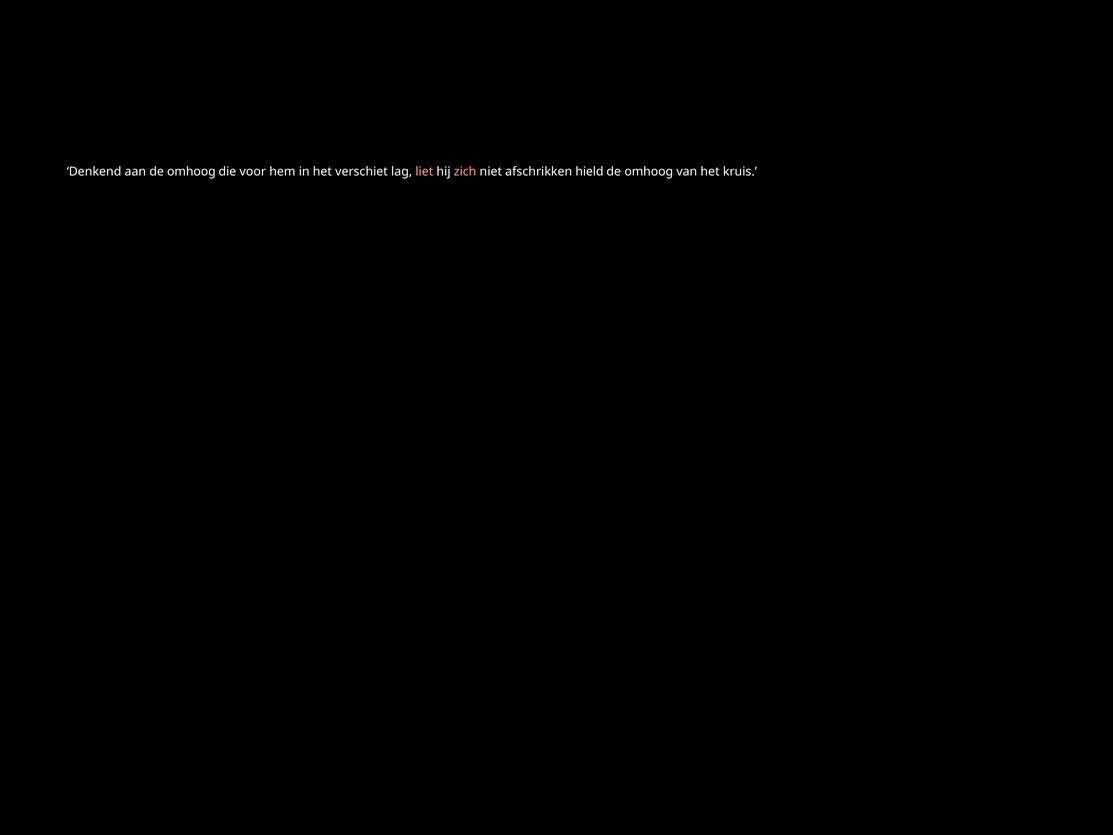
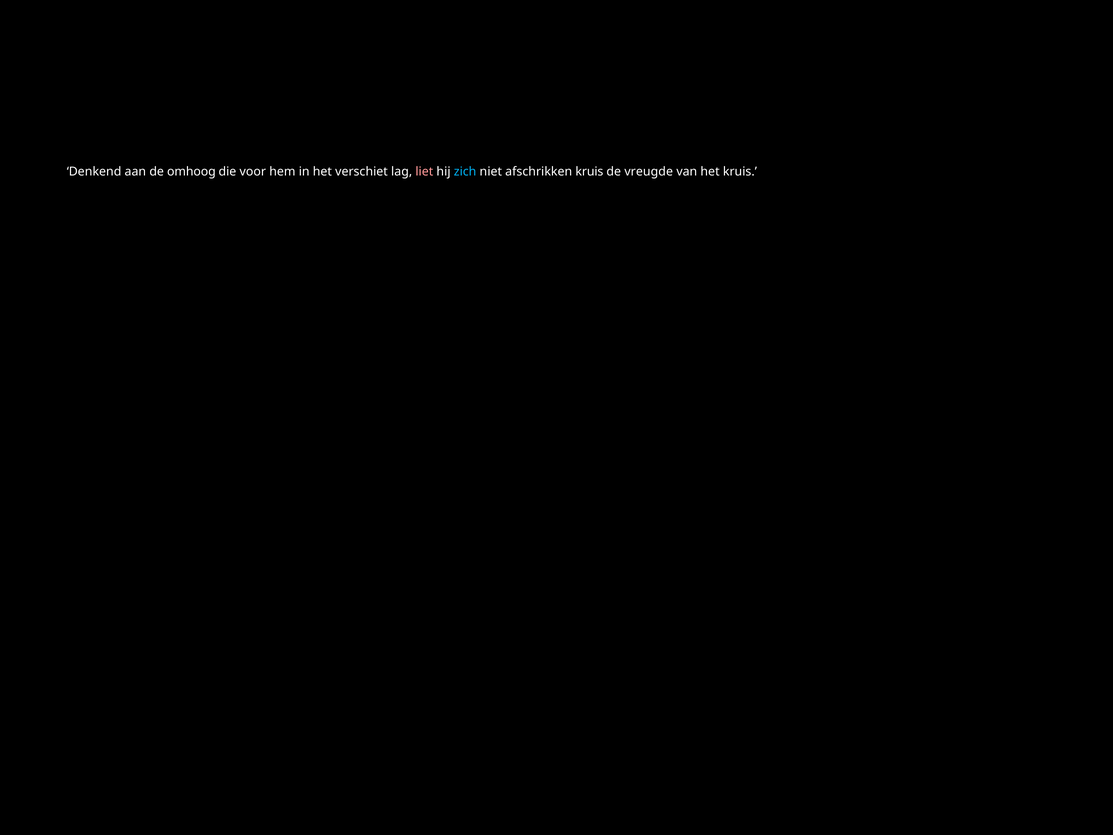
zich colour: pink -> light blue
afschrikken hield: hield -> kruis
omhoog at (649, 172): omhoog -> vreugde
